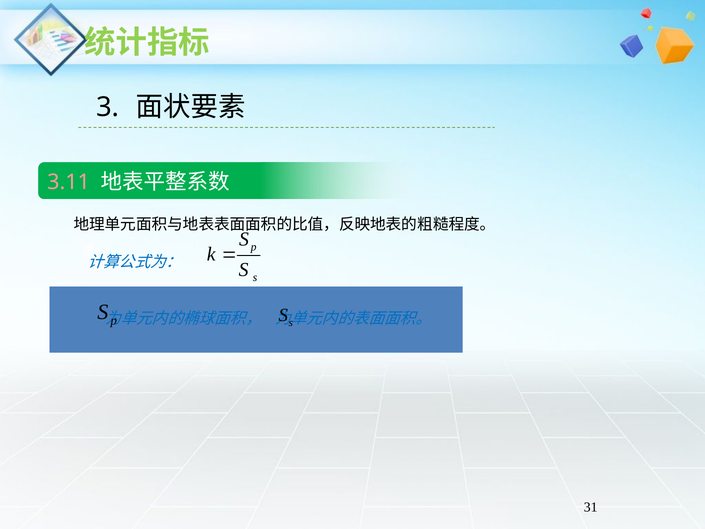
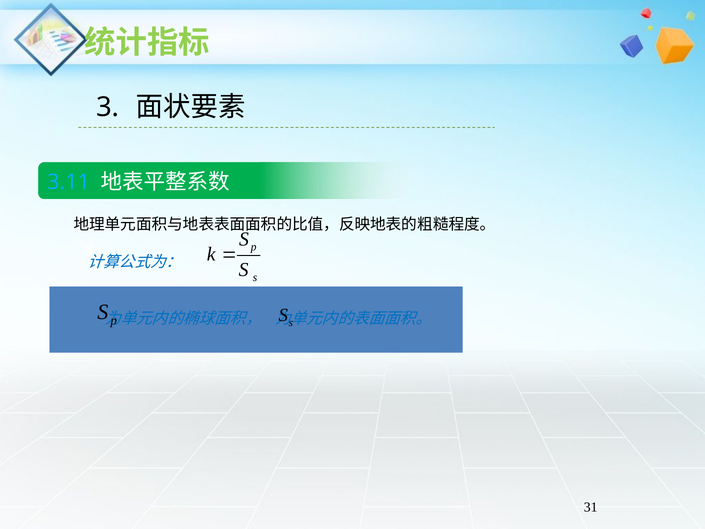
3.11 colour: pink -> light blue
